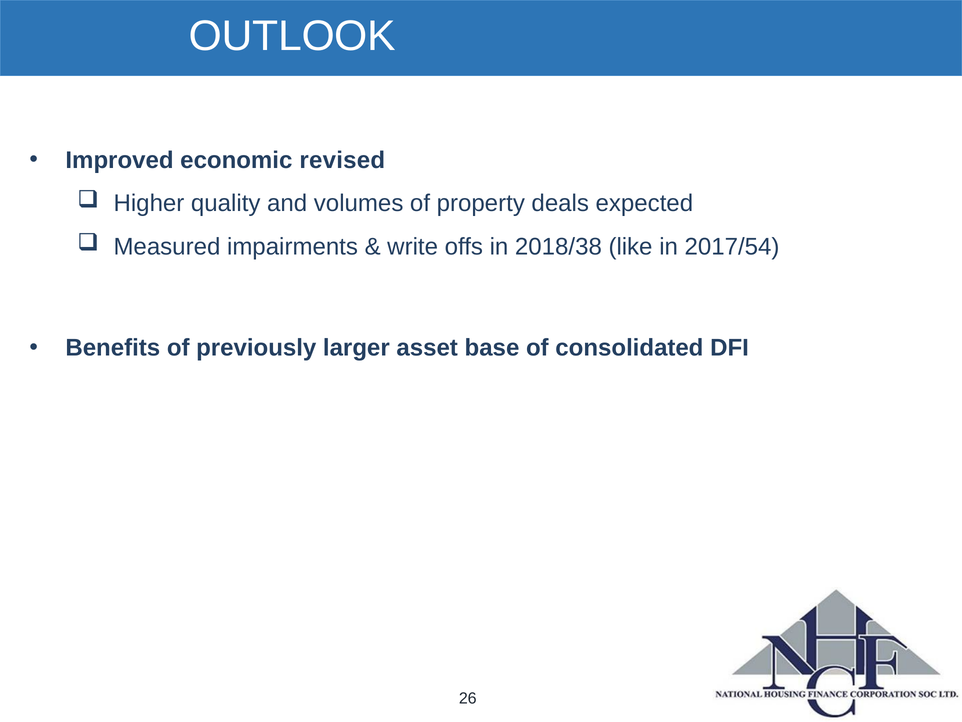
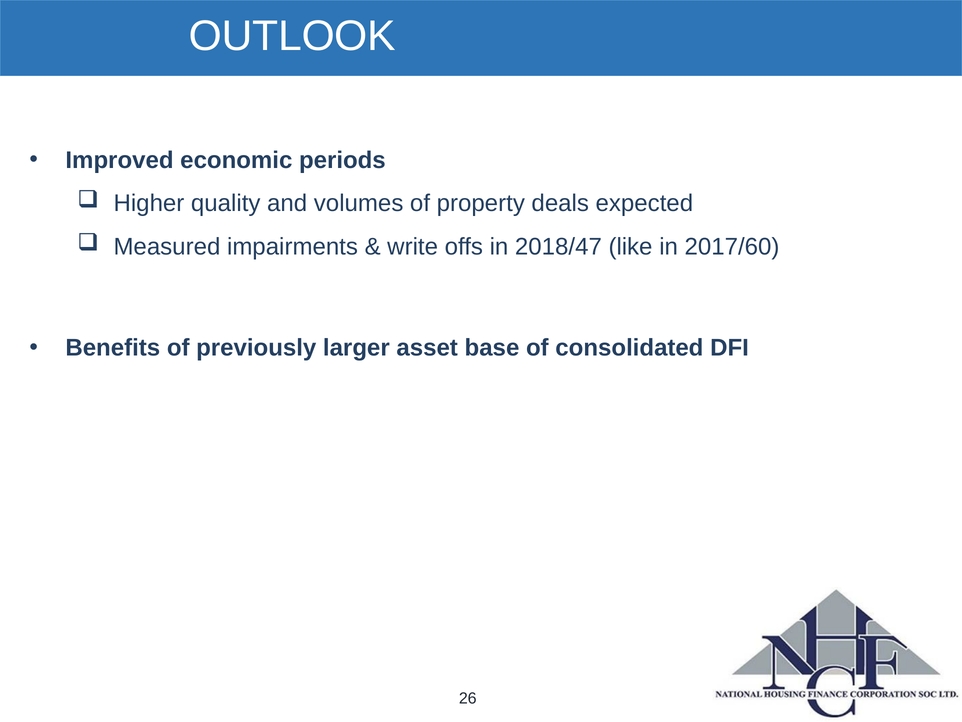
revised: revised -> periods
2018/38: 2018/38 -> 2018/47
2017/54: 2017/54 -> 2017/60
